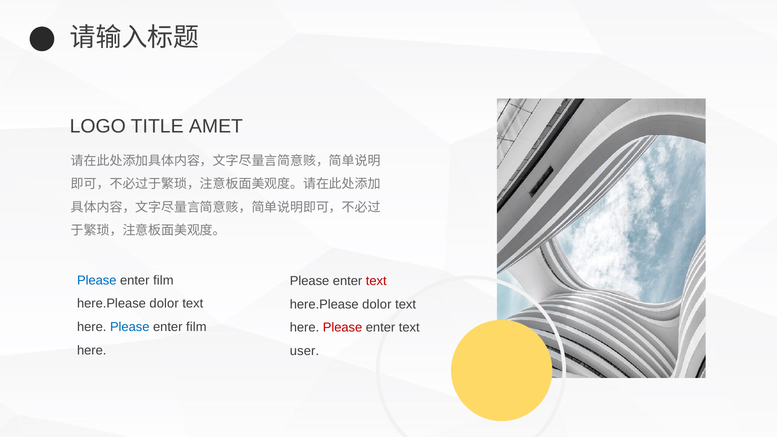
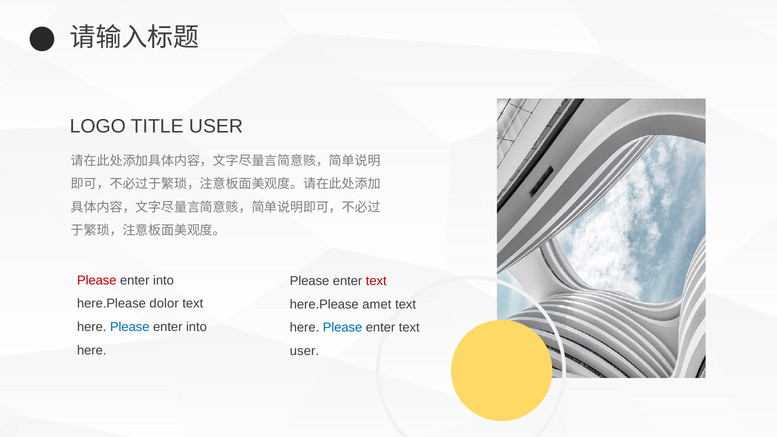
TITLE AMET: AMET -> USER
Please at (97, 280) colour: blue -> red
film at (163, 280): film -> into
dolor at (377, 304): dolor -> amet
film at (196, 327): film -> into
Please at (343, 328) colour: red -> blue
